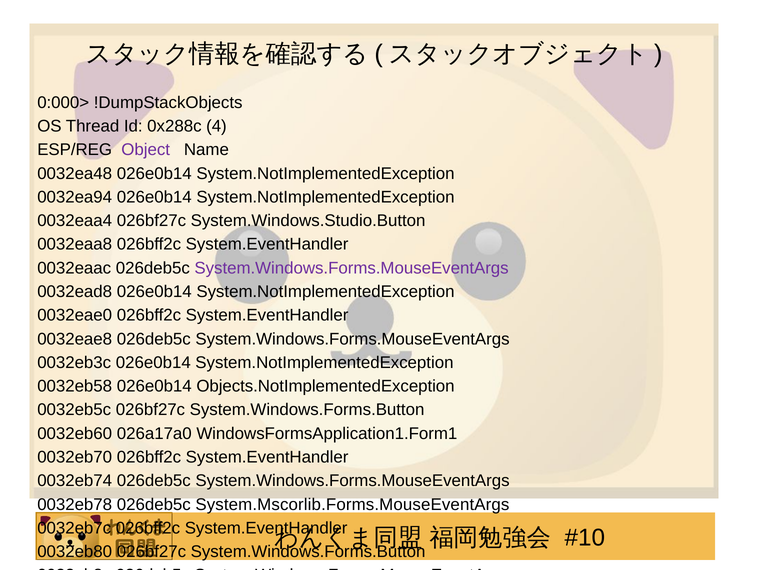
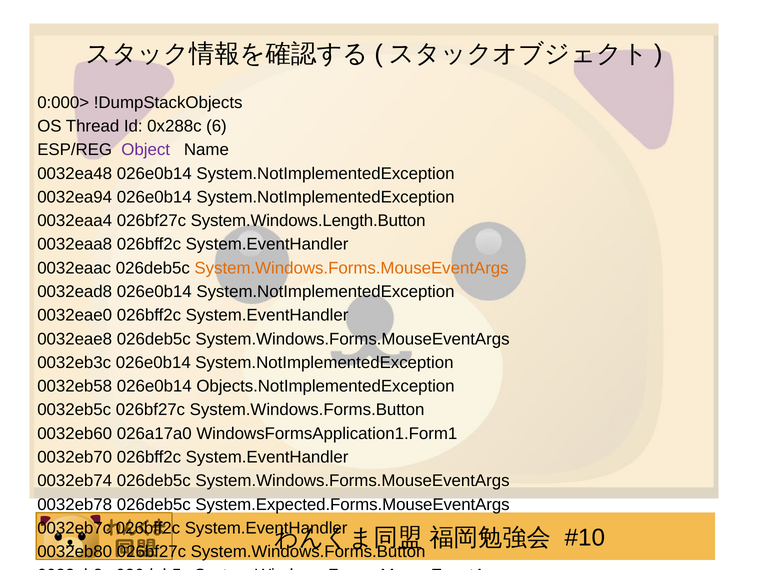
4: 4 -> 6
System.Windows.Studio.Button: System.Windows.Studio.Button -> System.Windows.Length.Button
System.Windows.Forms.MouseEventArgs at (352, 268) colour: purple -> orange
System.Mscorlib.Forms.MouseEventArgs: System.Mscorlib.Forms.MouseEventArgs -> System.Expected.Forms.MouseEventArgs
